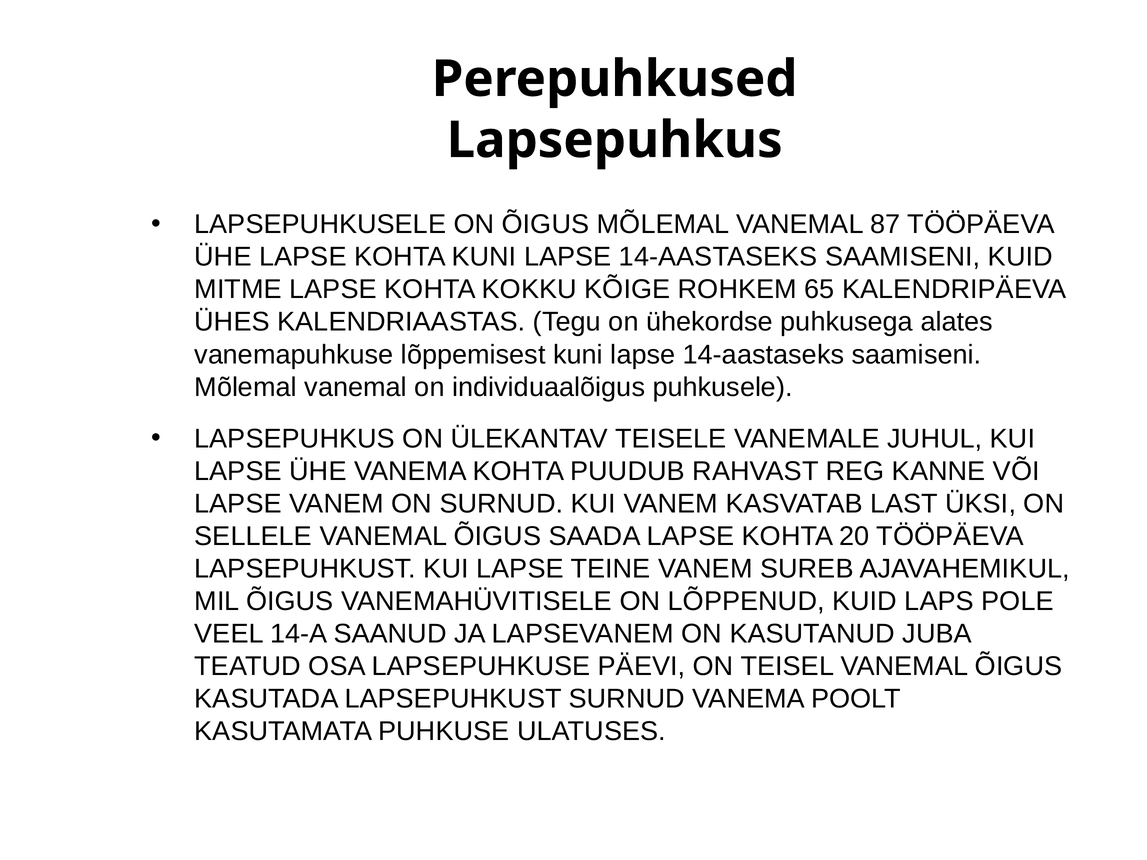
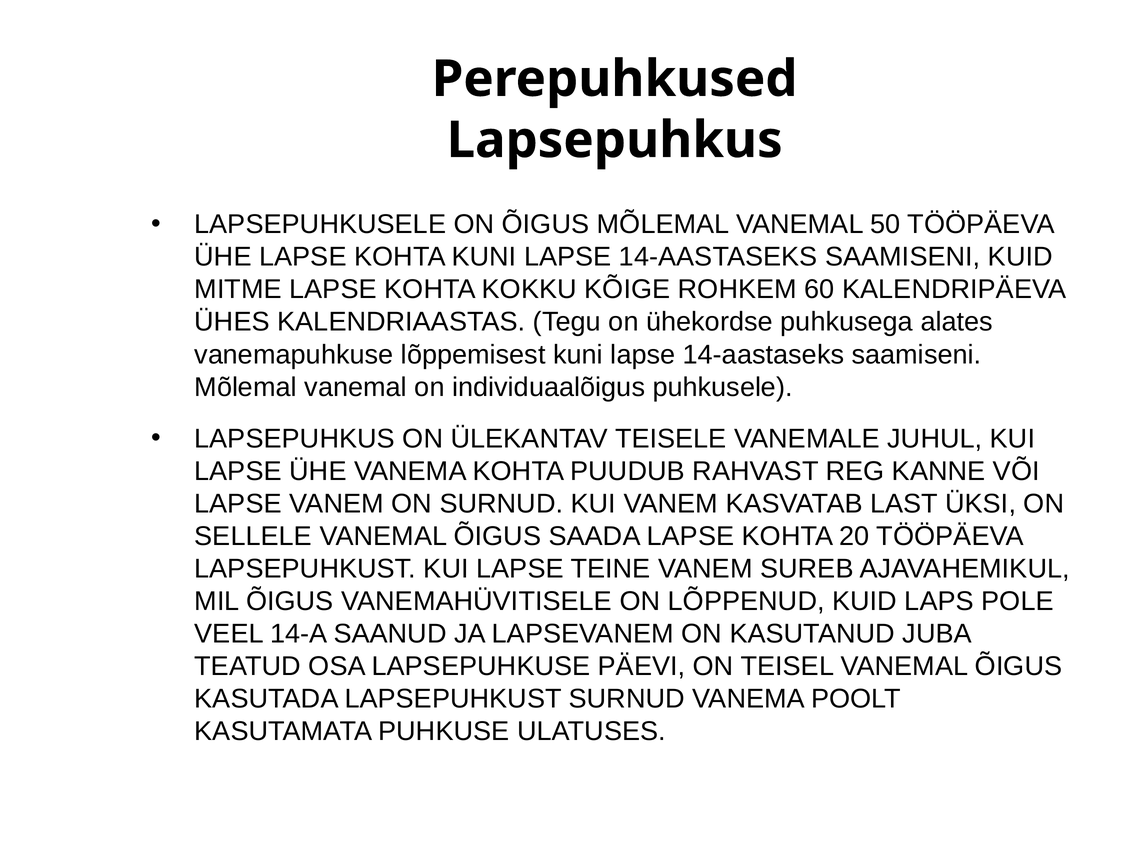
87: 87 -> 50
65: 65 -> 60
